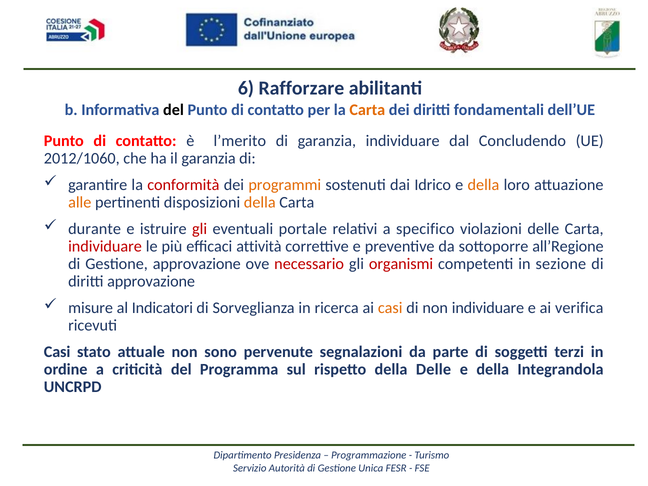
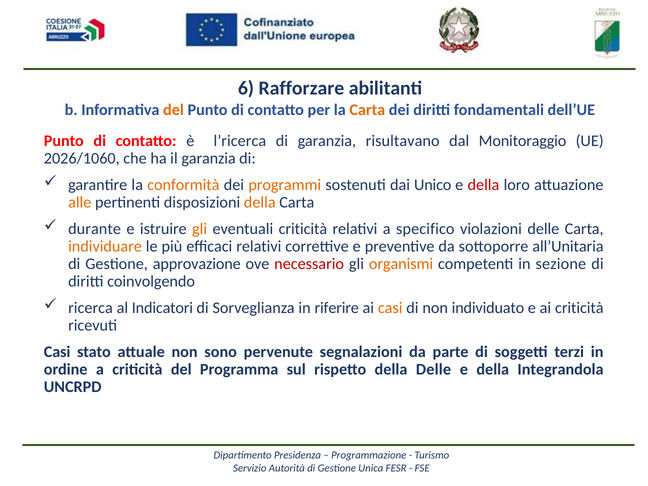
del at (173, 110) colour: black -> orange
l’merito: l’merito -> l’ricerca
garanzia individuare: individuare -> risultavano
Concludendo: Concludendo -> Monitoraggio
2012/1060: 2012/1060 -> 2026/1060
conformità colour: red -> orange
Idrico: Idrico -> Unico
della at (483, 185) colour: orange -> red
gli at (200, 229) colour: red -> orange
eventuali portale: portale -> criticità
individuare at (105, 246) colour: red -> orange
efficaci attività: attività -> relativi
all’Regione: all’Regione -> all’Unitaria
organismi colour: red -> orange
diritti approvazione: approvazione -> coinvolgendo
misure: misure -> ricerca
ricerca: ricerca -> riferire
non individuare: individuare -> individuato
ai verifica: verifica -> criticità
